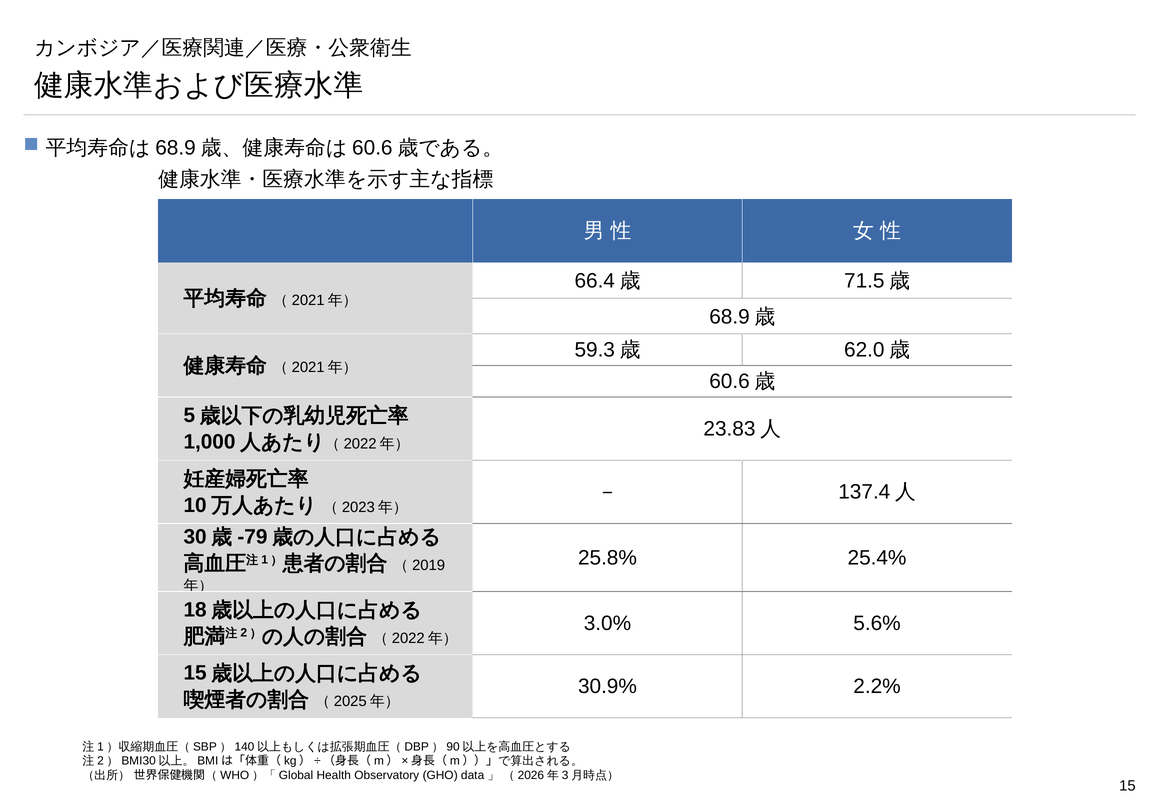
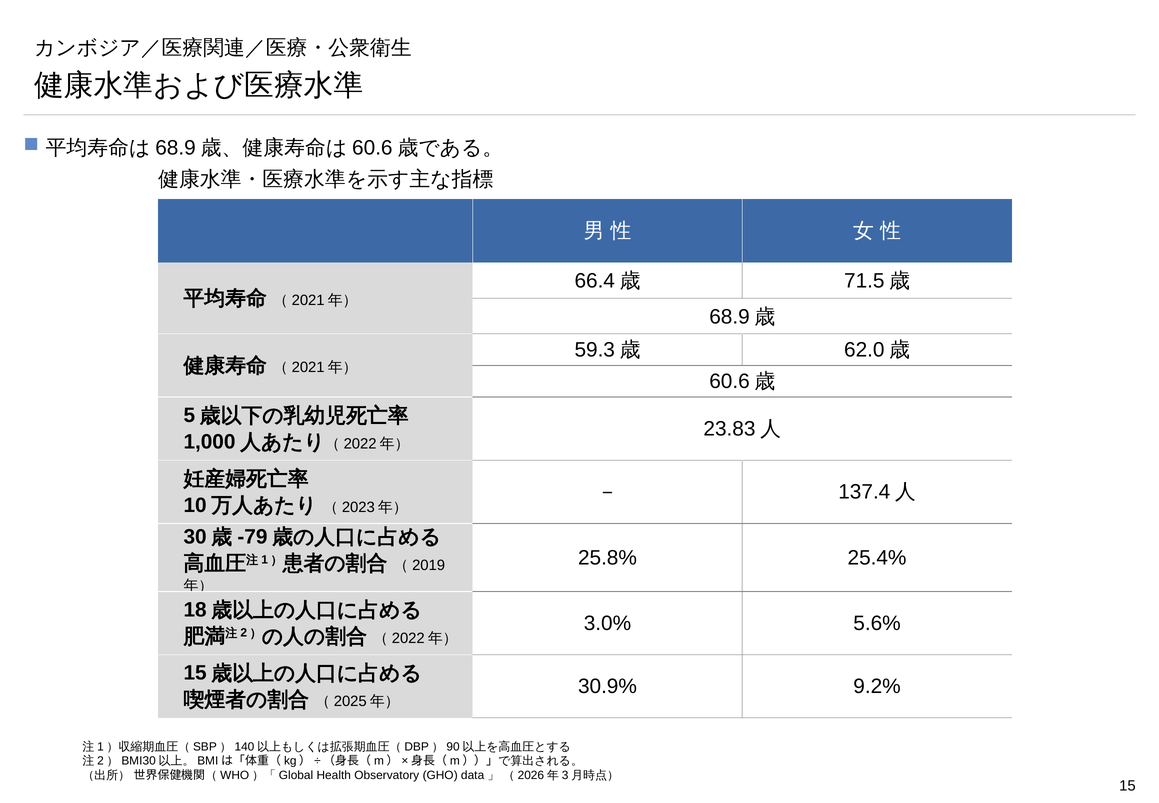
2.2%: 2.2% -> 9.2%
